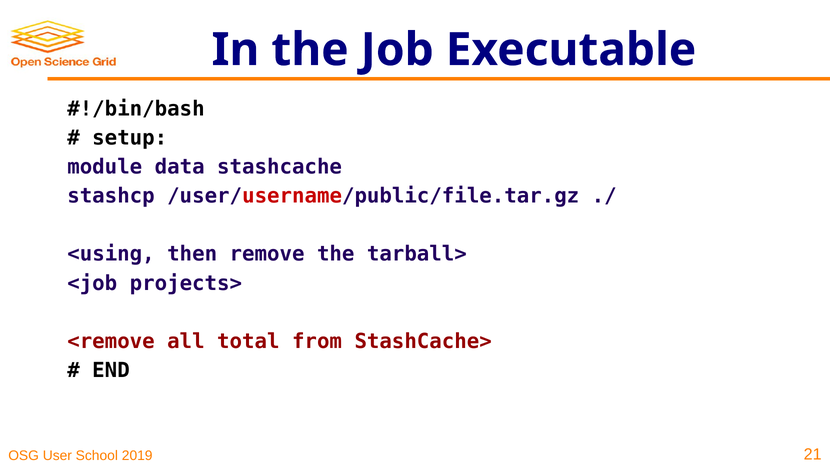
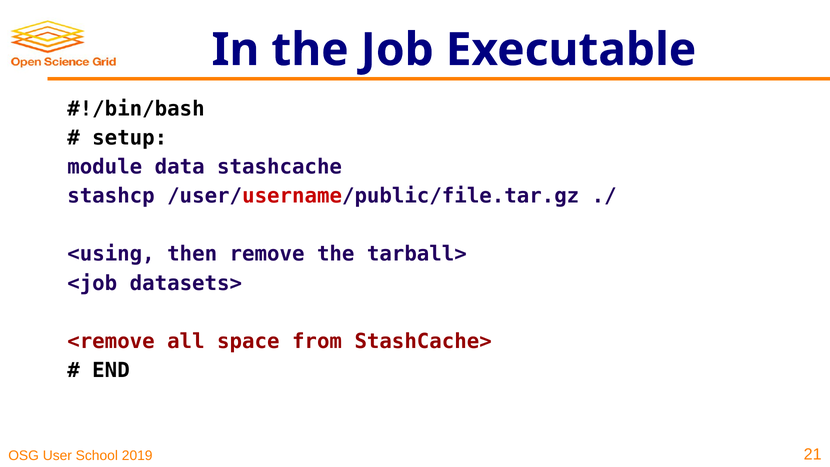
projects>: projects> -> datasets>
total: total -> space
